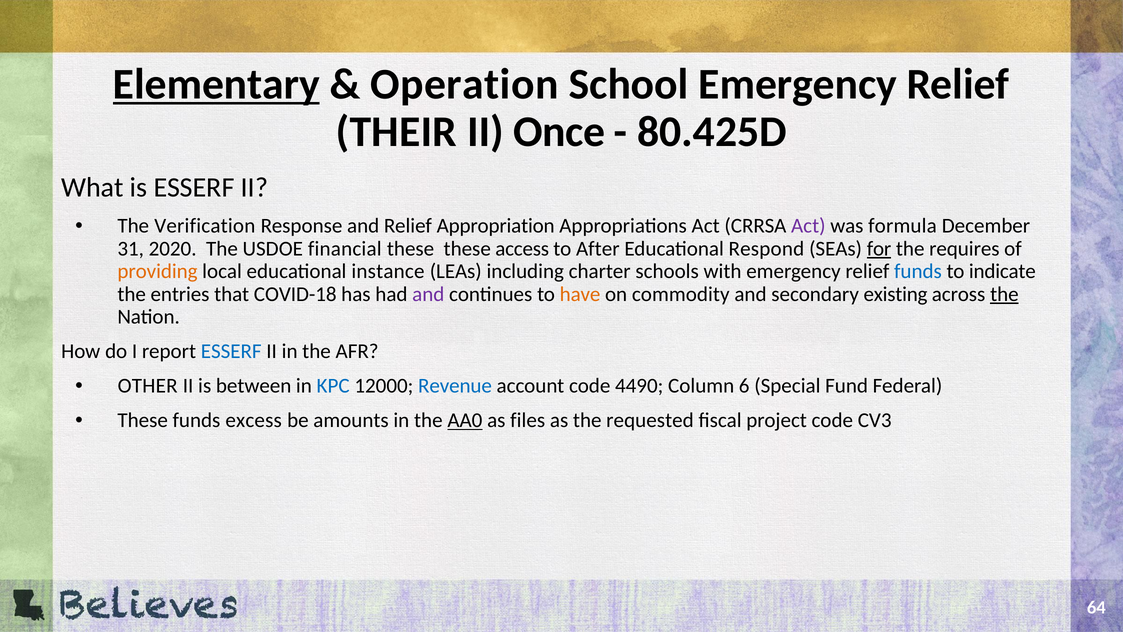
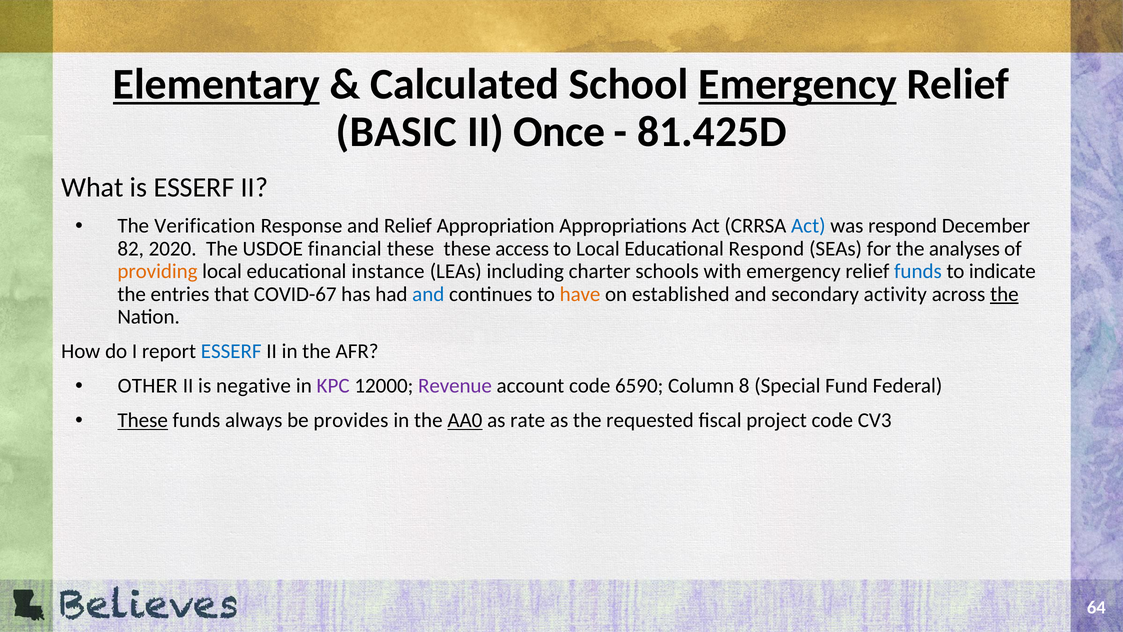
Operation: Operation -> Calculated
Emergency at (798, 84) underline: none -> present
THEIR: THEIR -> BASIC
80.425D: 80.425D -> 81.425D
Act at (808, 226) colour: purple -> blue
was formula: formula -> respond
31: 31 -> 82
to After: After -> Local
for underline: present -> none
requires: requires -> analyses
COVID-18: COVID-18 -> COVID-67
and at (428, 294) colour: purple -> blue
commodity: commodity -> established
existing: existing -> activity
between: between -> negative
KPC colour: blue -> purple
Revenue colour: blue -> purple
4490: 4490 -> 6590
6: 6 -> 8
These at (143, 420) underline: none -> present
excess: excess -> always
amounts: amounts -> provides
files: files -> rate
